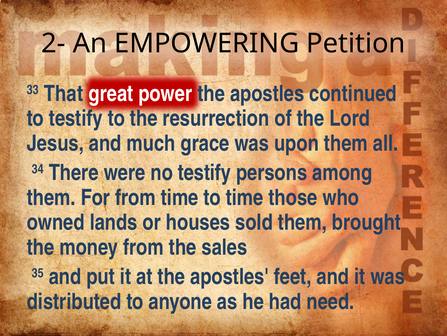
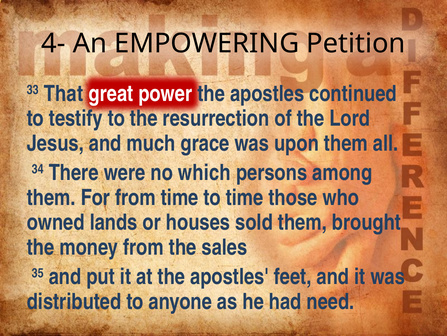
2-: 2- -> 4-
no testify: testify -> which
